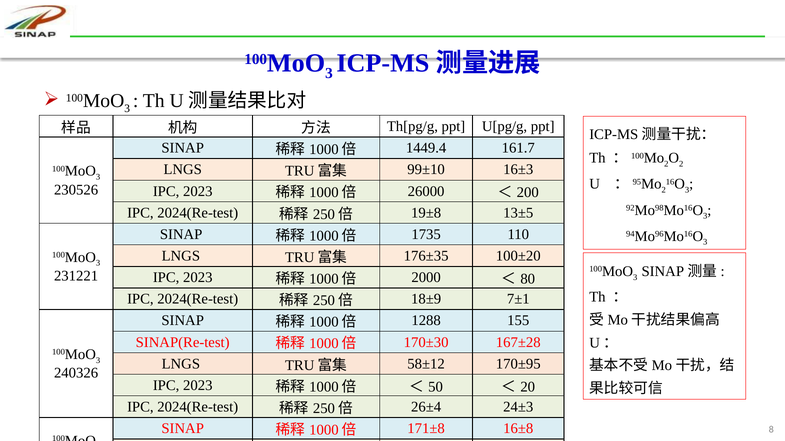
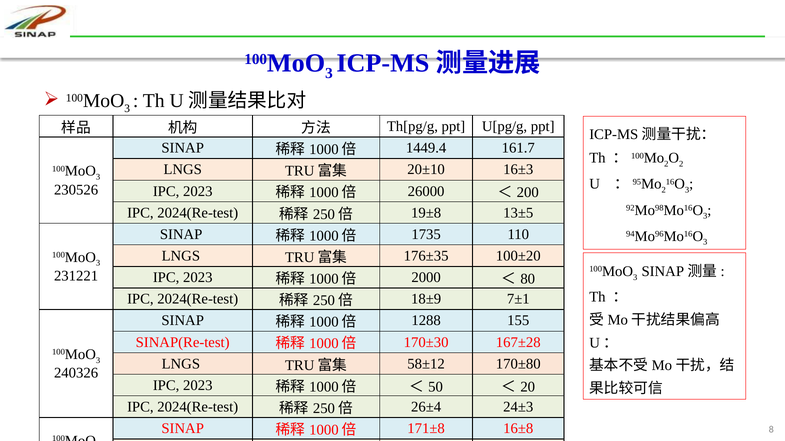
99±10: 99±10 -> 20±10
170±95: 170±95 -> 170±80
